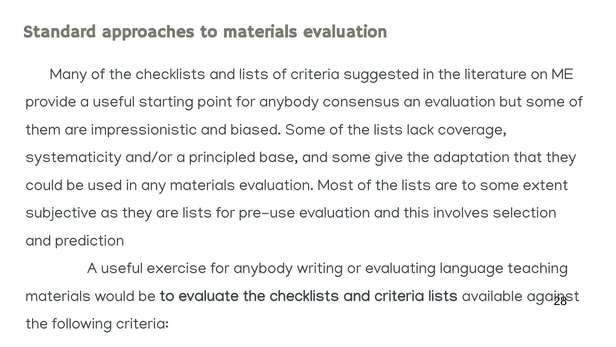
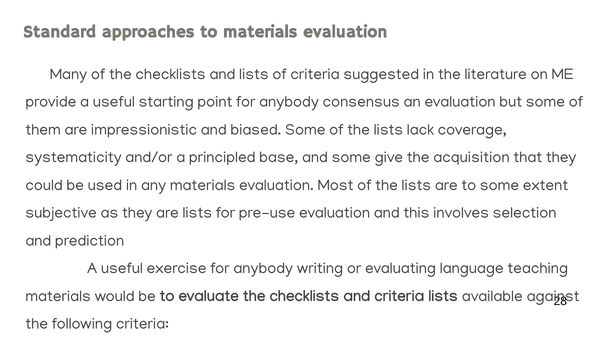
adaptation: adaptation -> acquisition
